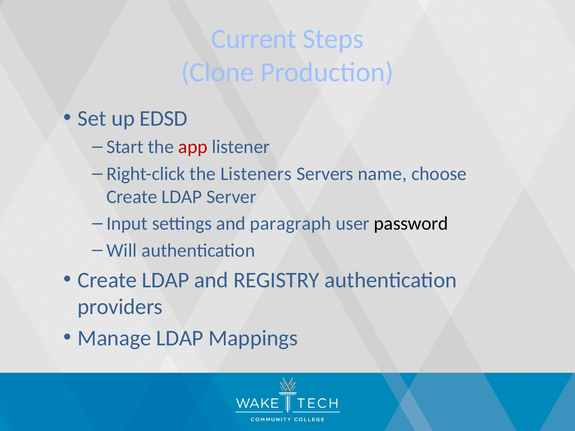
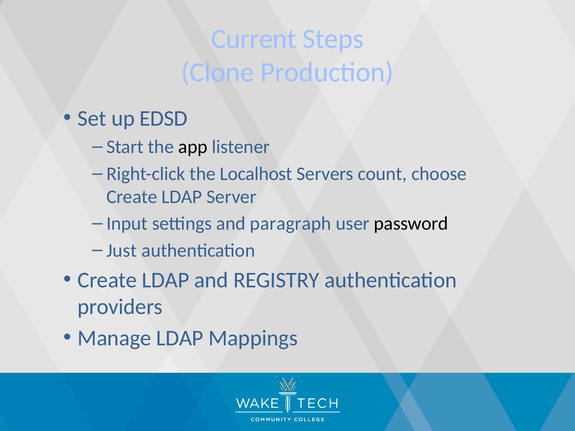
app colour: red -> black
Listeners: Listeners -> Localhost
name: name -> count
Will: Will -> Just
